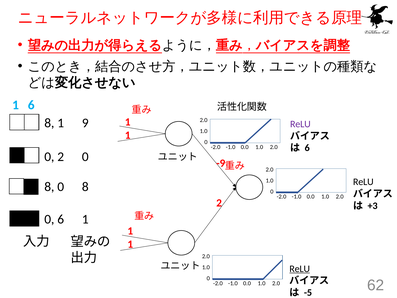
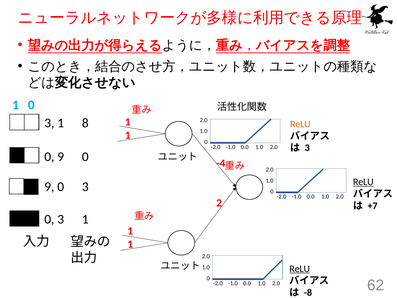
1 6: 6 -> 0
8 at (49, 123): 8 -> 3
9: 9 -> 8
ReLU at (300, 124) colour: purple -> orange
6 at (307, 148): 6 -> 3
2 at (61, 157): 2 -> 9
-9: -9 -> -4
ReLU at (363, 182) underline: none -> present
8 at (49, 187): 8 -> 9
8 at (85, 187): 8 -> 3
+3: +3 -> +7
6 at (61, 219): 6 -> 3
-5: -5 -> -8
